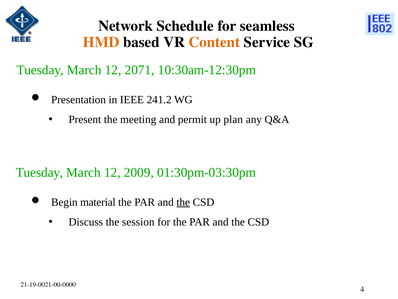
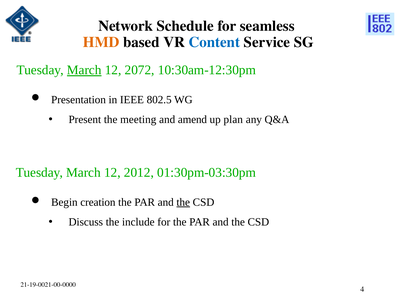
Content colour: orange -> blue
March at (84, 70) underline: none -> present
2071: 2071 -> 2072
241.2: 241.2 -> 802.5
permit: permit -> amend
2009: 2009 -> 2012
material: material -> creation
session: session -> include
